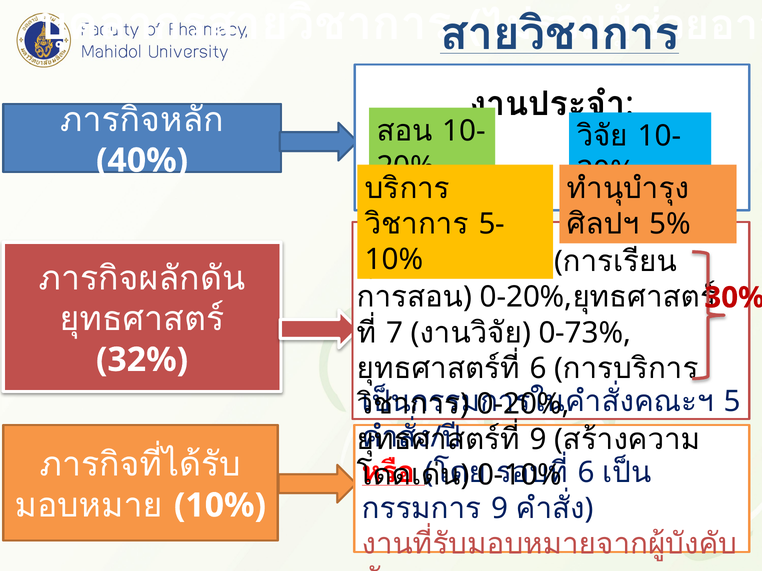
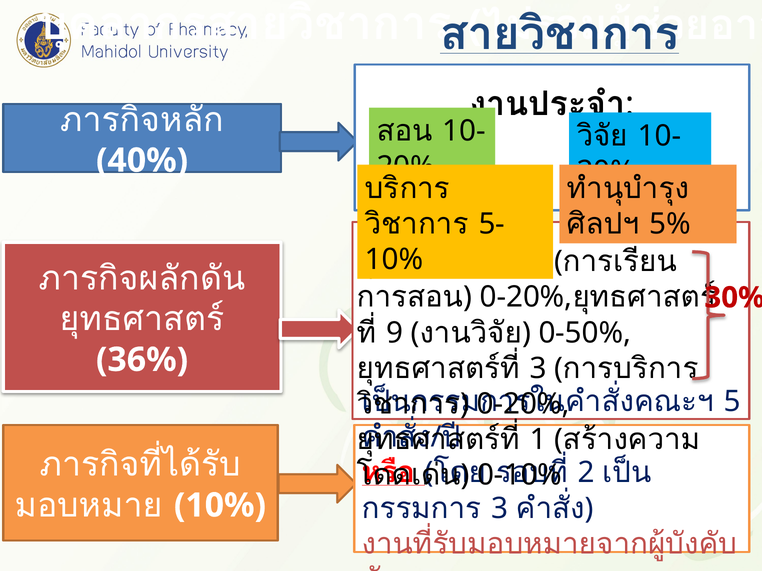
7: 7 -> 9
0-73%: 0-73% -> 0-50%
32%: 32% -> 36%
6 at (538, 369): 6 -> 3
9 at (538, 440): 9 -> 1
6 at (586, 473): 6 -> 2
9 at (500, 509): 9 -> 3
